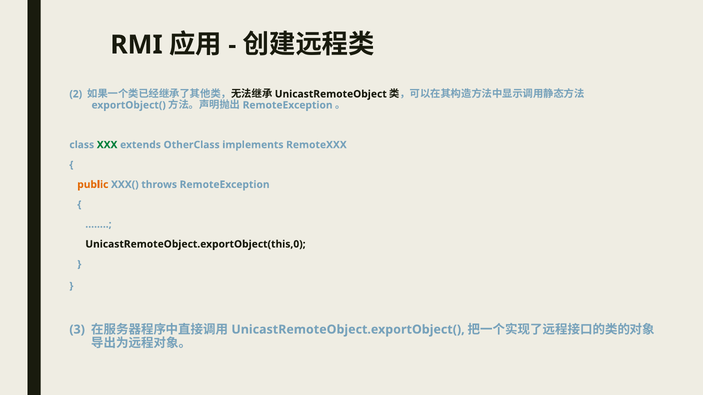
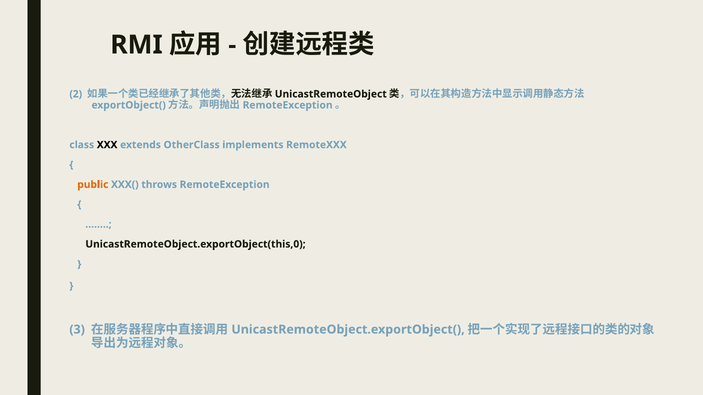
XXX colour: green -> black
